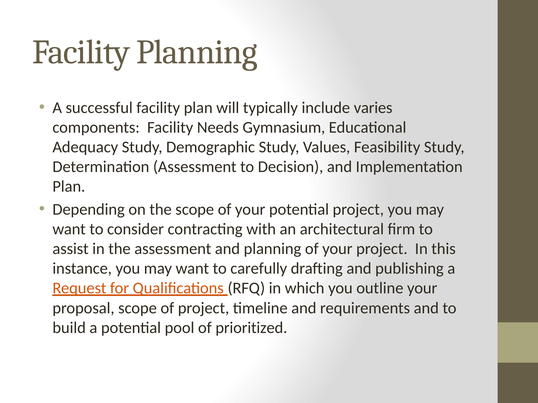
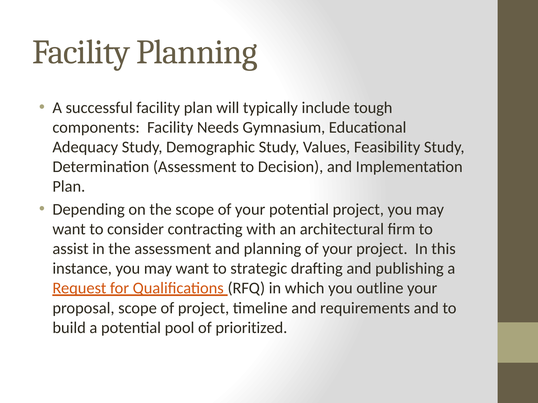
varies: varies -> tough
carefully: carefully -> strategic
